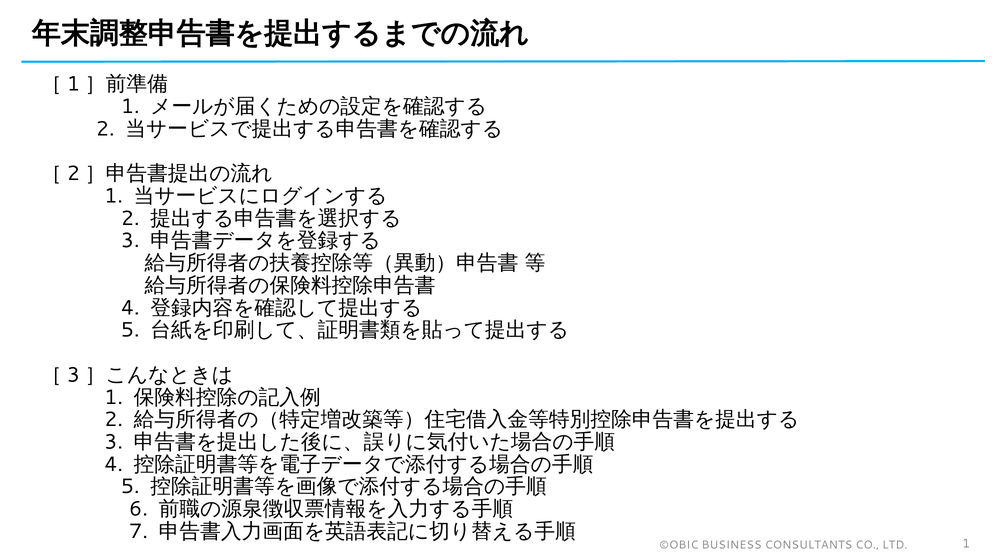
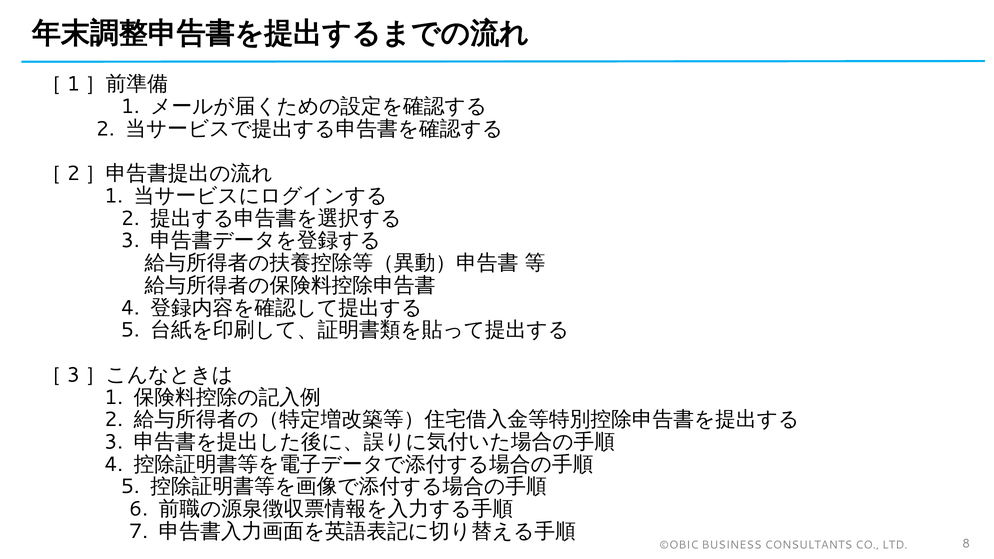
LTD 1: 1 -> 8
